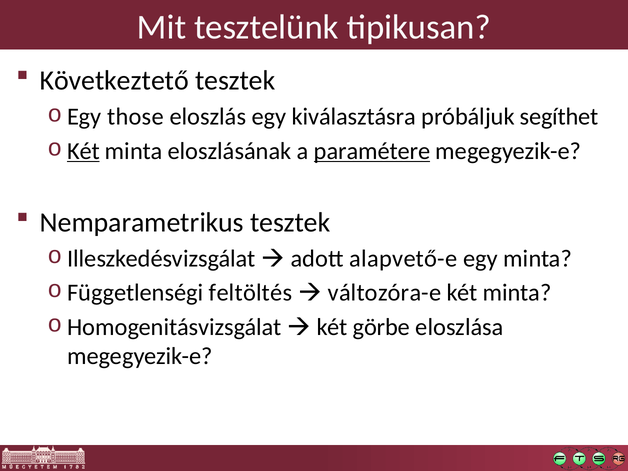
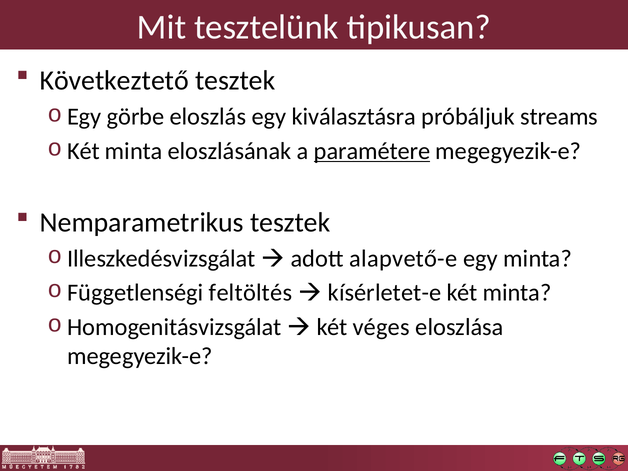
those: those -> görbe
segíthet: segíthet -> streams
Két at (83, 151) underline: present -> none
változóra-e: változóra-e -> kísérletet-e
görbe: görbe -> véges
